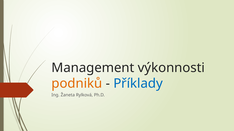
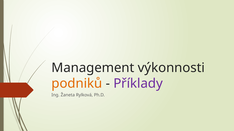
Příklady colour: blue -> purple
